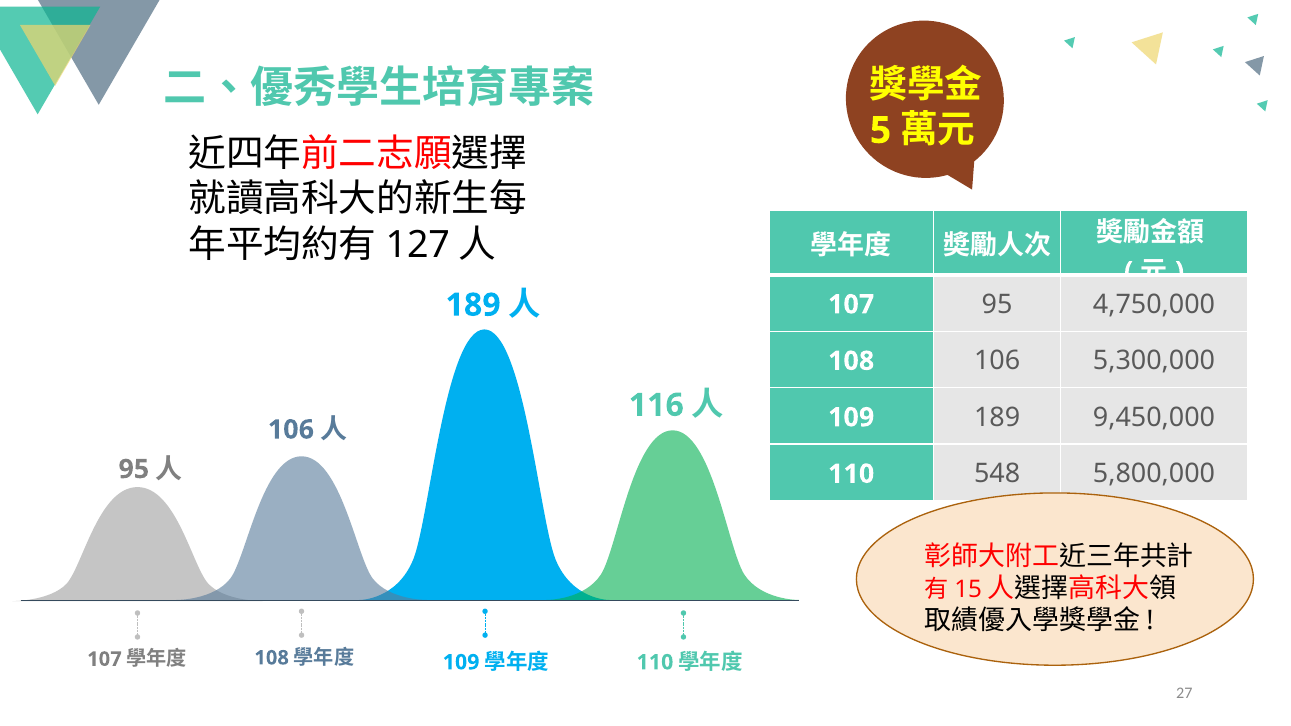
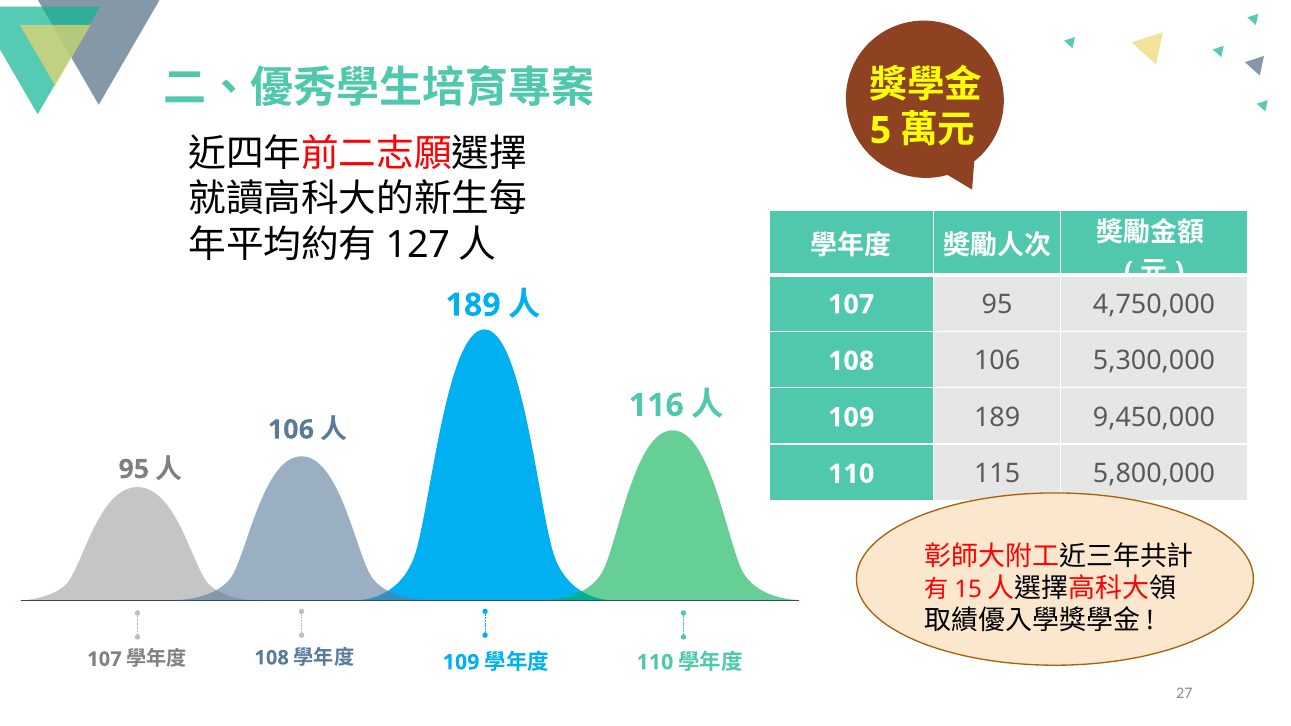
548: 548 -> 115
